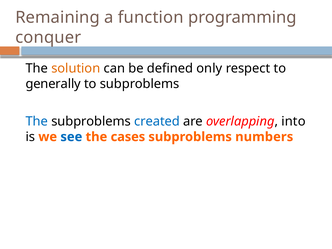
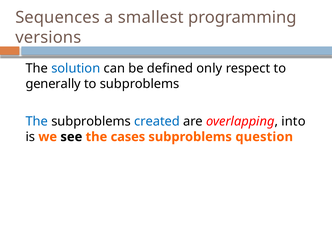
Remaining: Remaining -> Sequences
function: function -> smallest
conquer: conquer -> versions
solution colour: orange -> blue
see colour: blue -> black
numbers: numbers -> question
